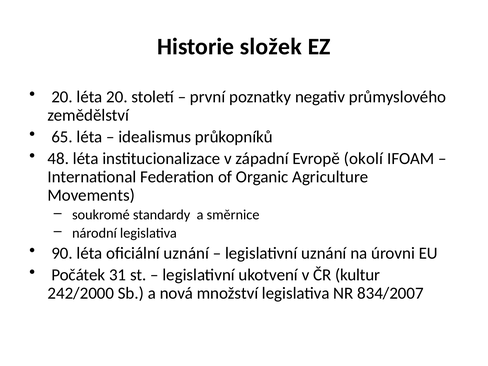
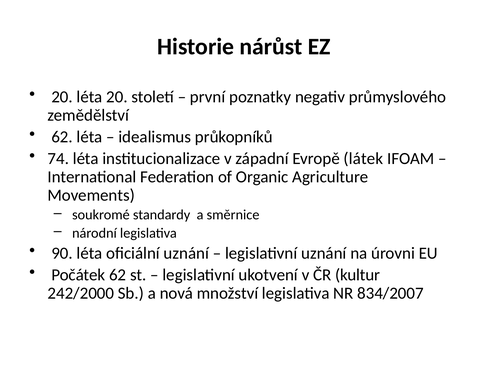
složek: složek -> nárůst
65 at (62, 137): 65 -> 62
48: 48 -> 74
okolí: okolí -> látek
Počátek 31: 31 -> 62
